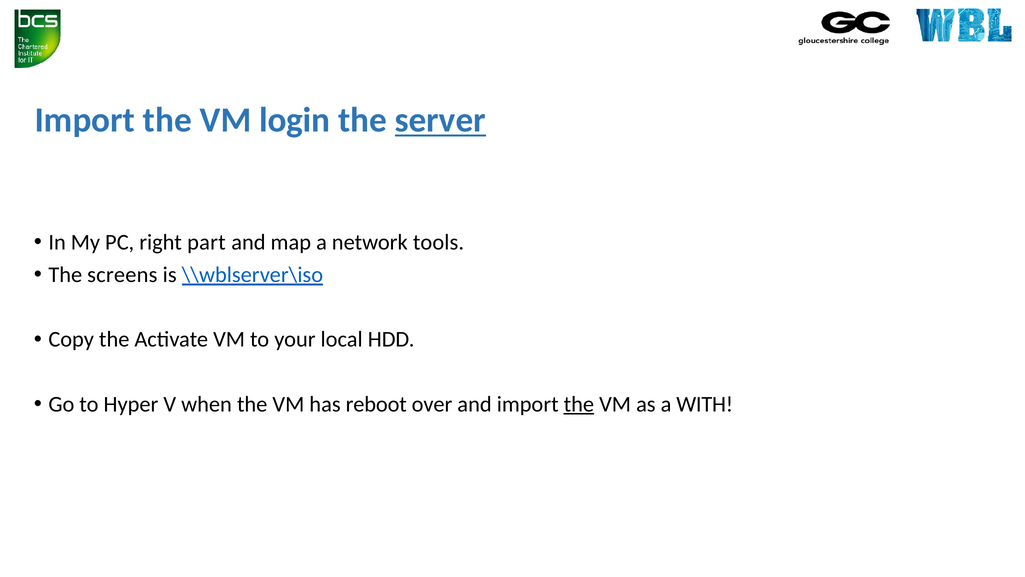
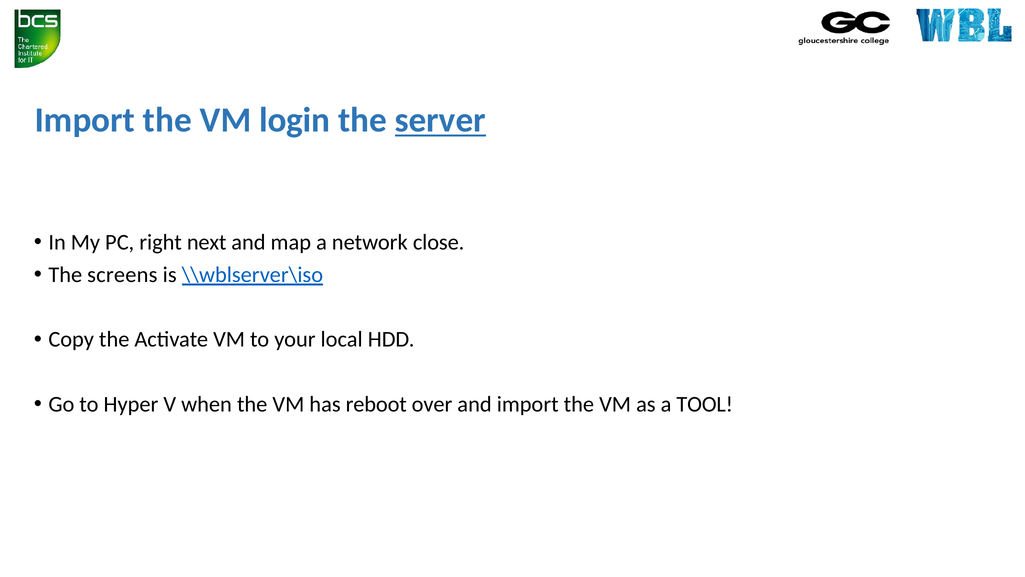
part: part -> next
tools: tools -> close
the at (579, 404) underline: present -> none
WITH: WITH -> TOOL
